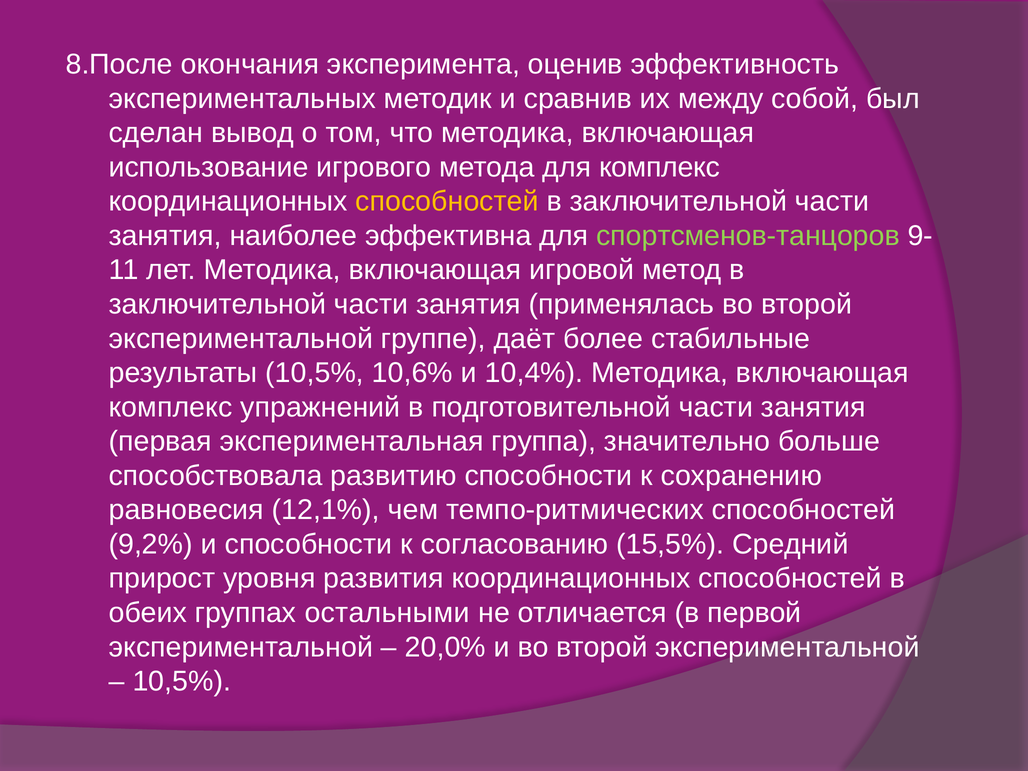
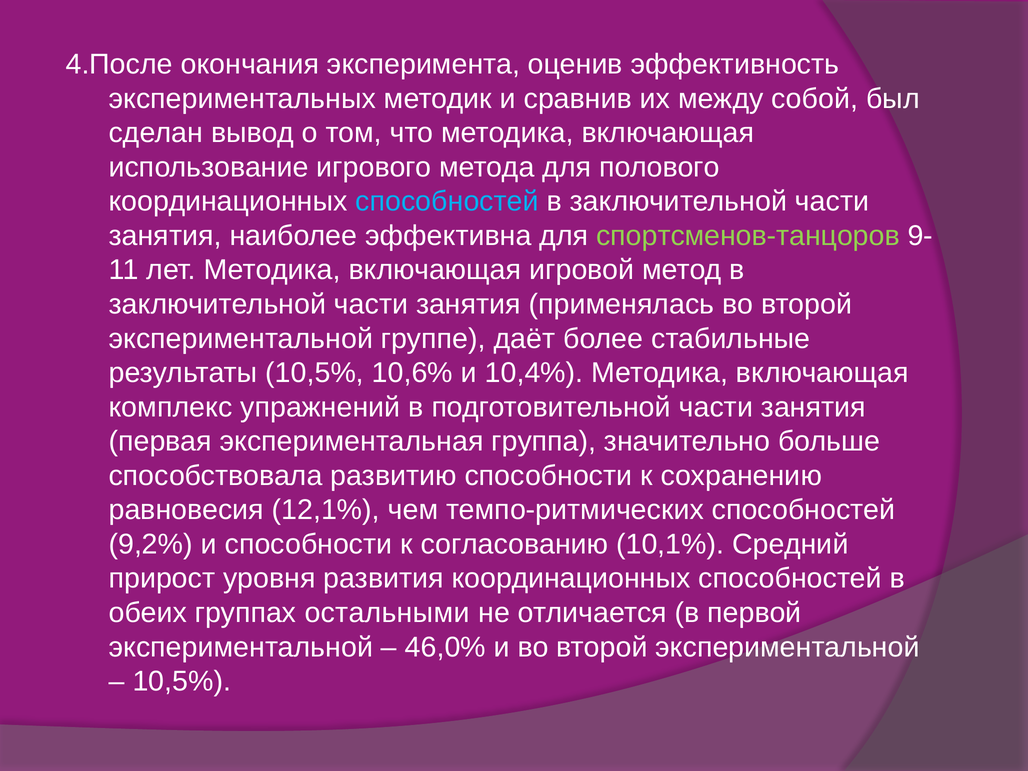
8.После: 8.После -> 4.После
для комплекс: комплекс -> полового
способностей at (447, 201) colour: yellow -> light blue
15,5%: 15,5% -> 10,1%
20,0%: 20,0% -> 46,0%
